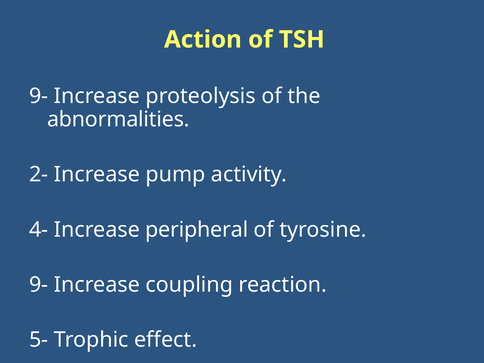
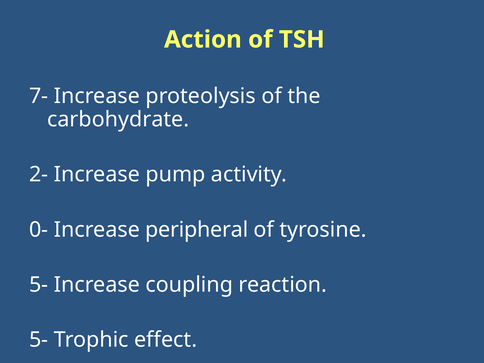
9- at (39, 96): 9- -> 7-
abnormalities: abnormalities -> carbohydrate
4-: 4- -> 0-
9- at (39, 285): 9- -> 5-
